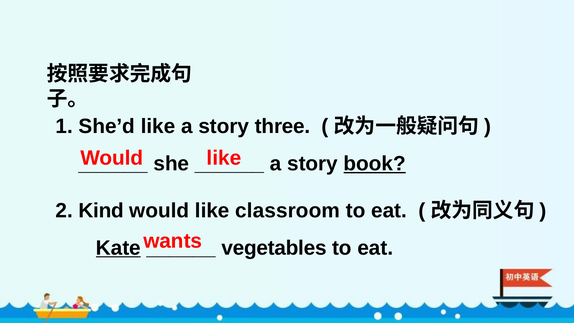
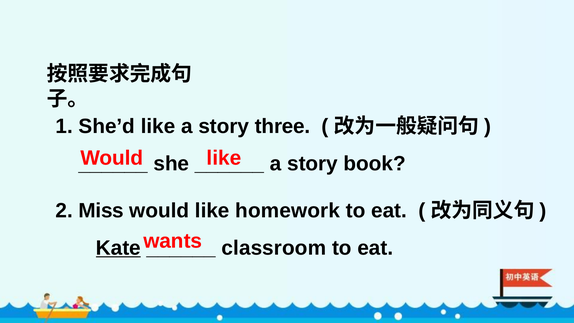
book underline: present -> none
Kind: Kind -> Miss
classroom: classroom -> homework
vegetables: vegetables -> classroom
